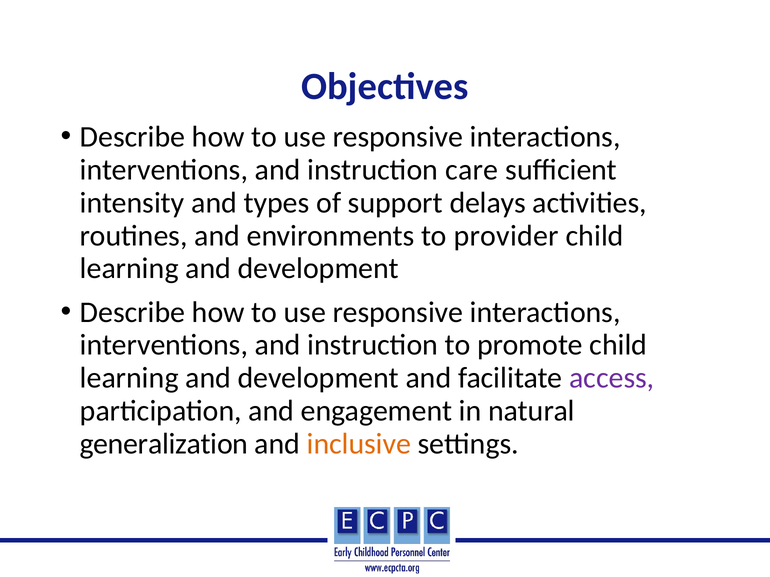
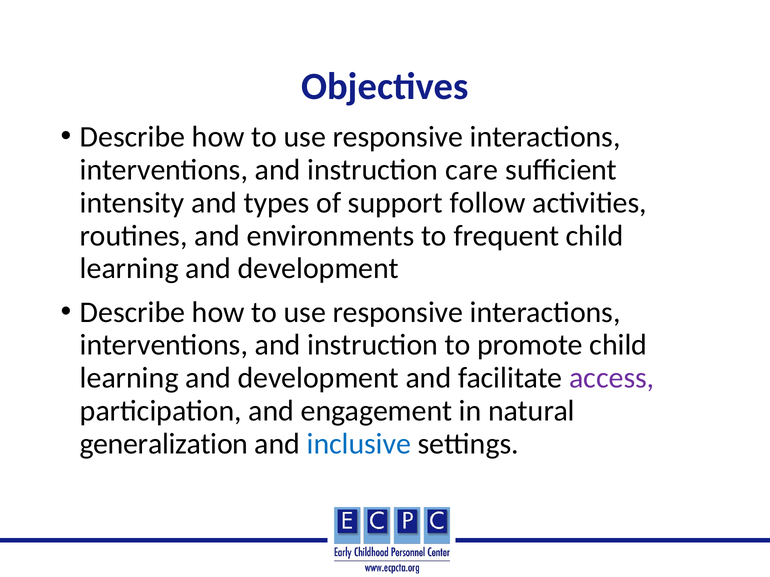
delays: delays -> follow
provider: provider -> frequent
inclusive colour: orange -> blue
